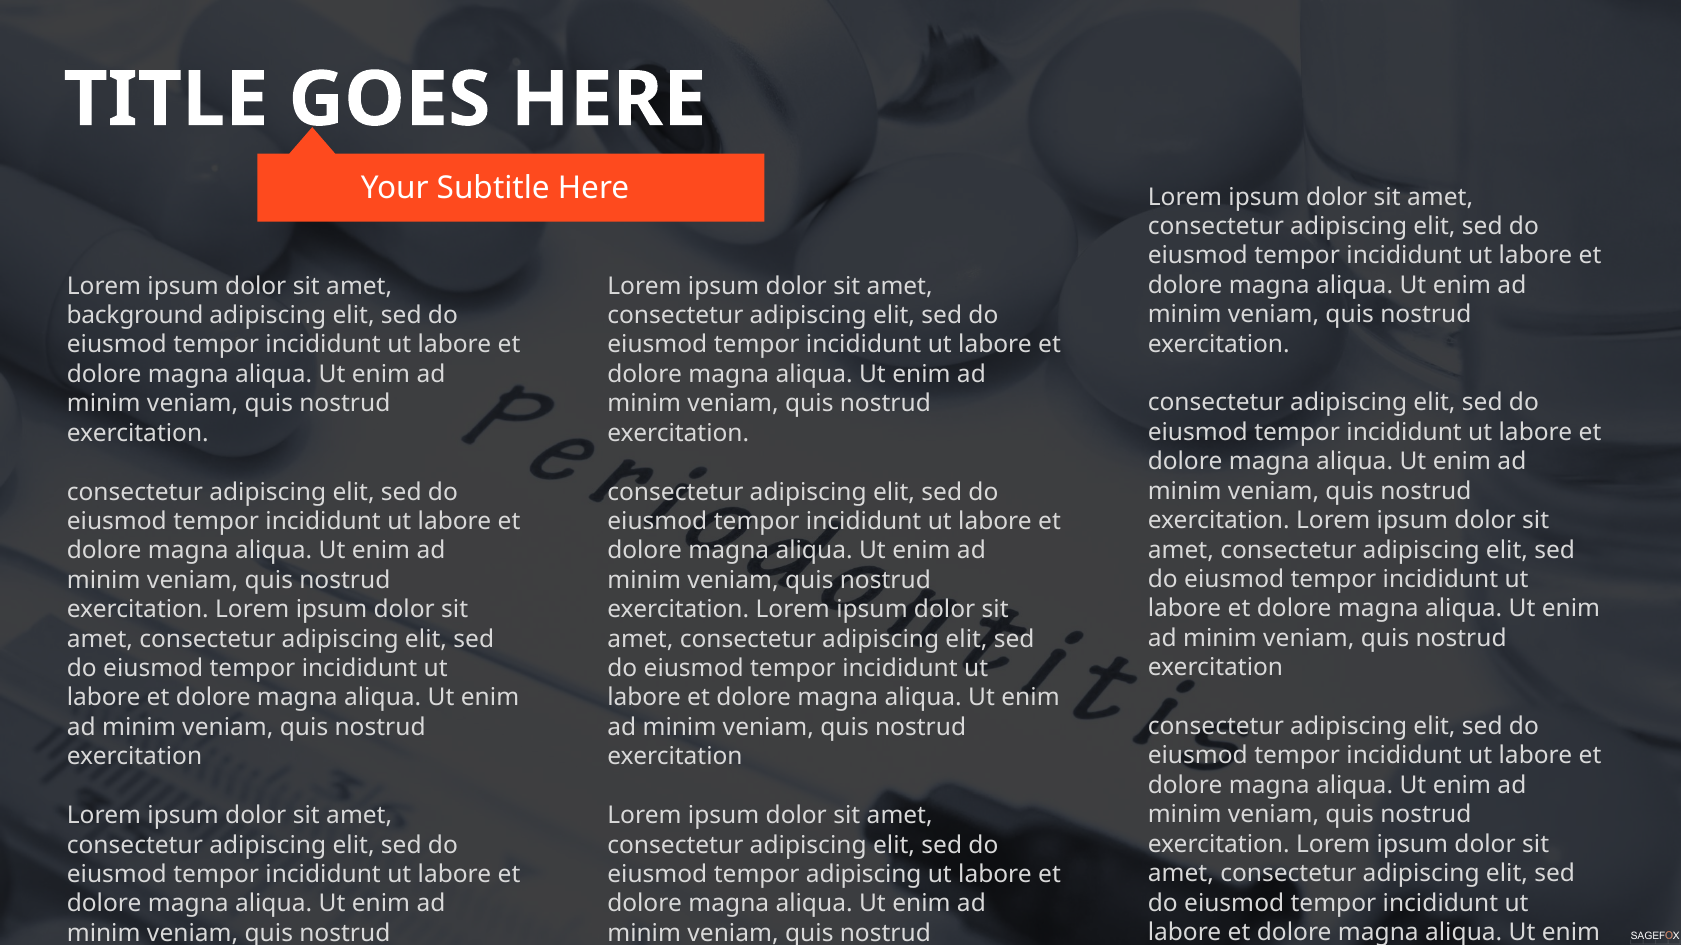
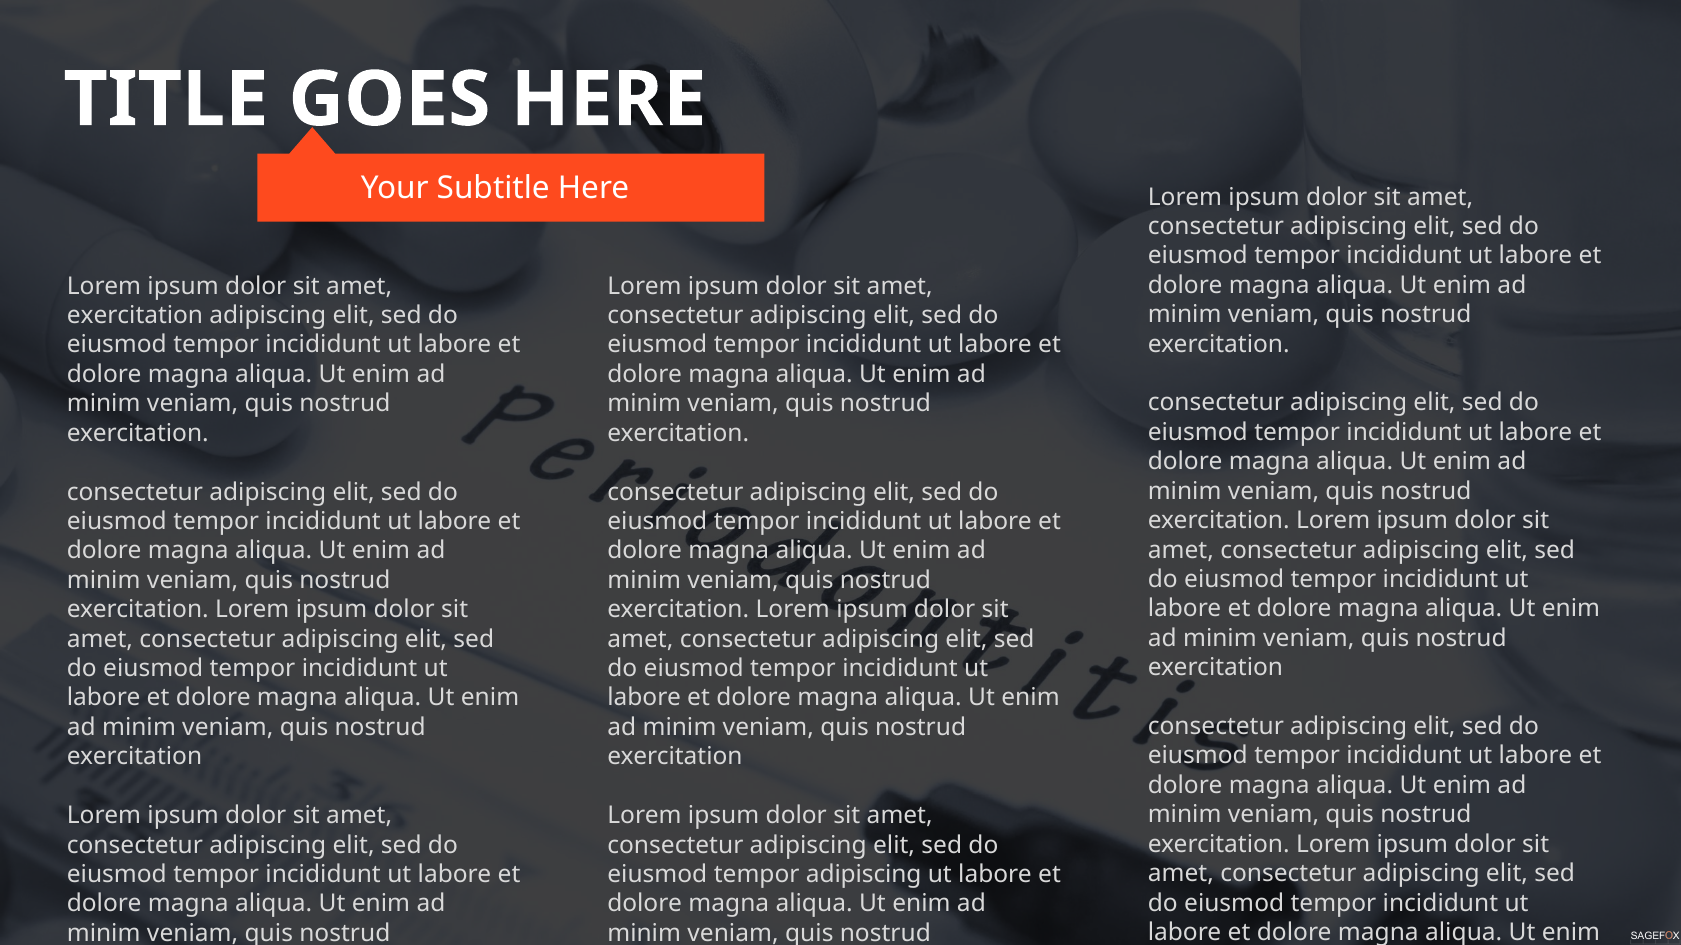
background at (135, 316): background -> exercitation
